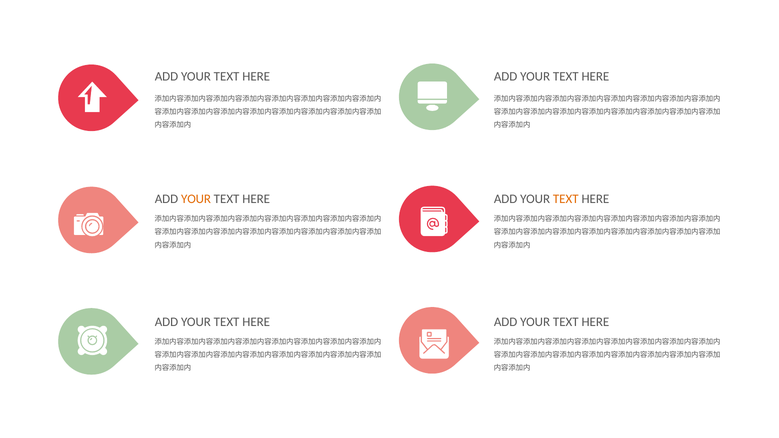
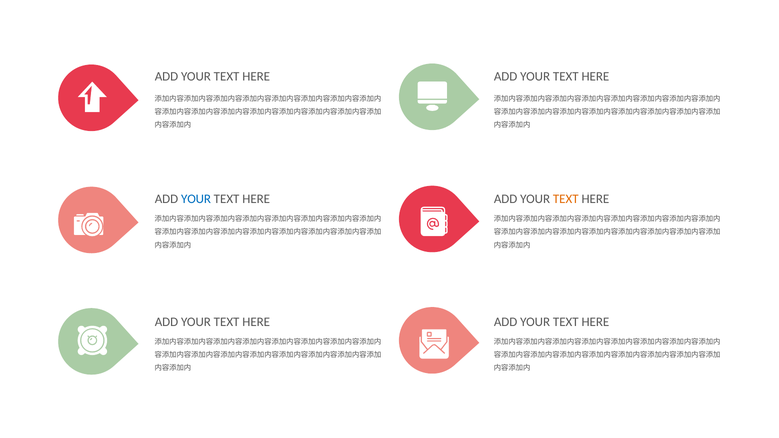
YOUR at (196, 199) colour: orange -> blue
